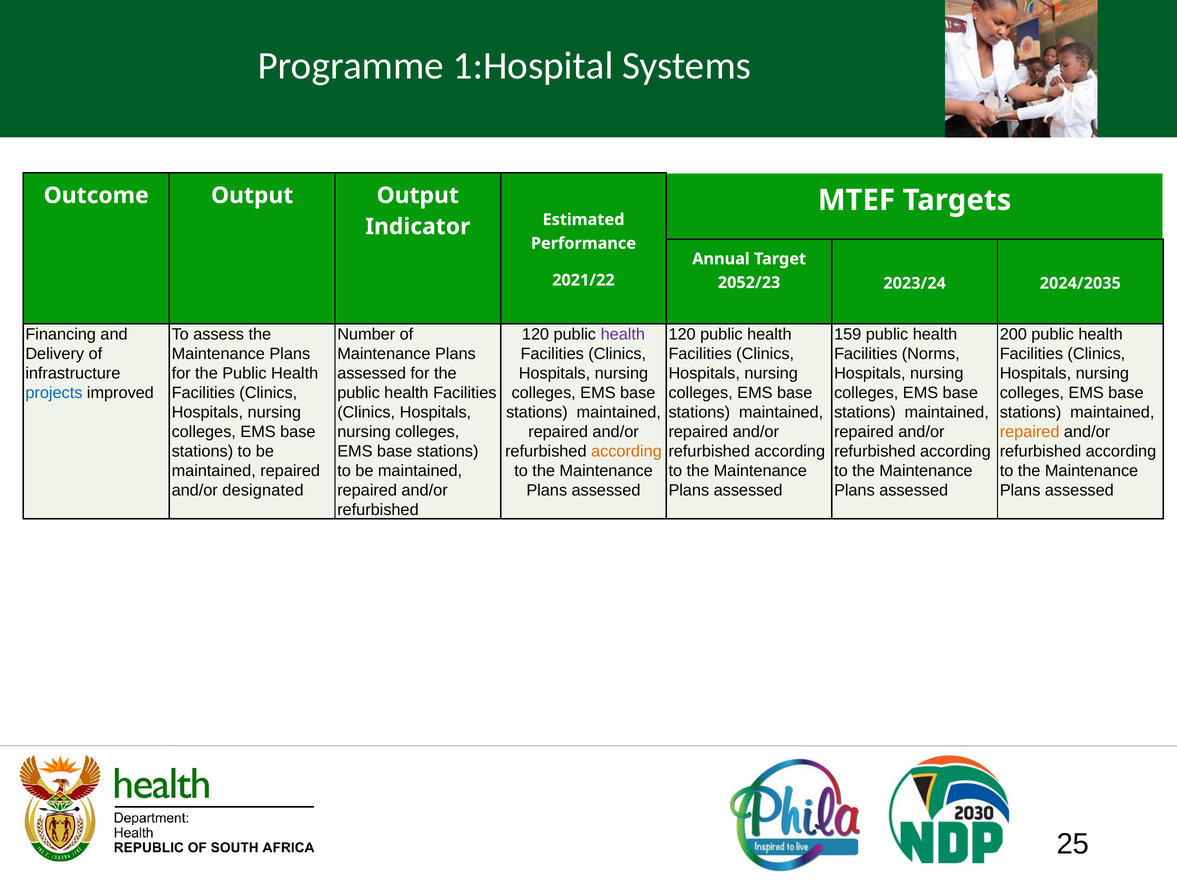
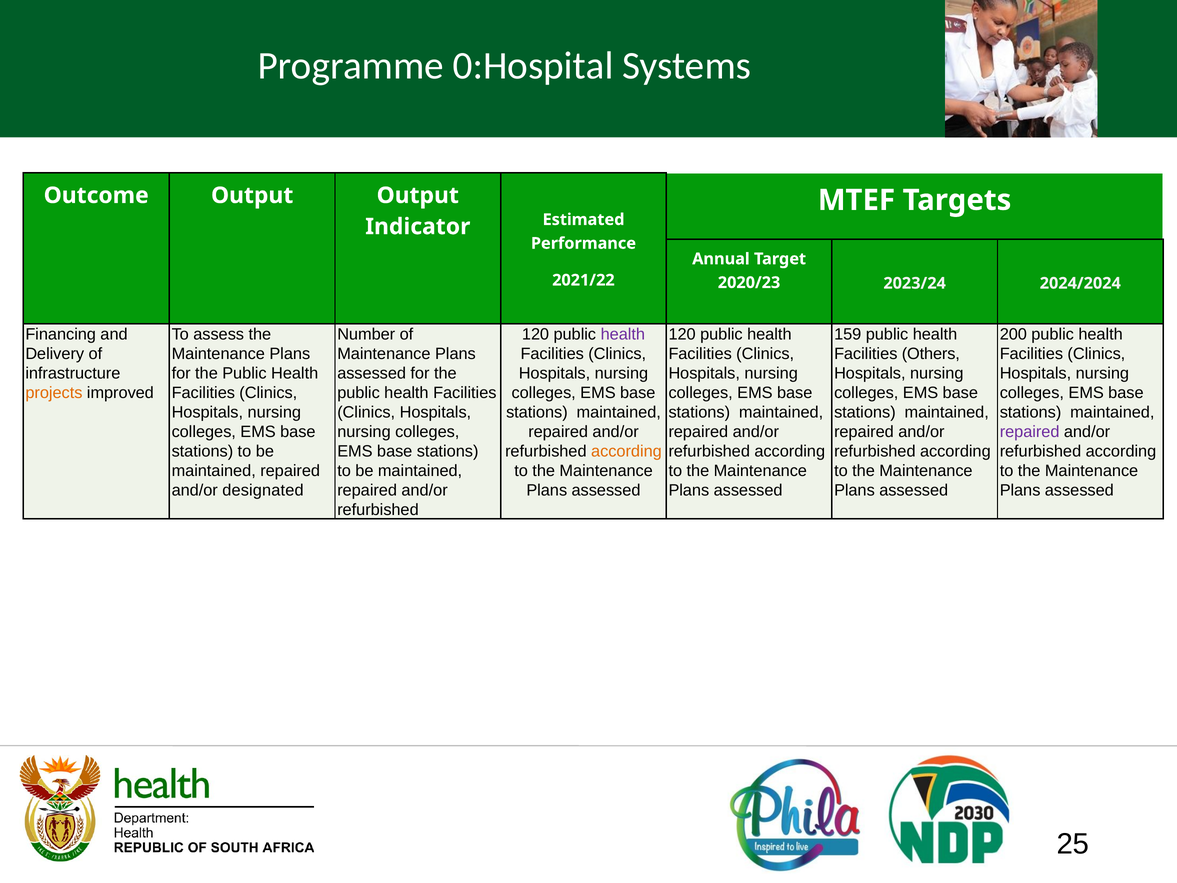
1:Hospital: 1:Hospital -> 0:Hospital
2052/23: 2052/23 -> 2020/23
2024/2035: 2024/2035 -> 2024/2024
Norms: Norms -> Others
projects colour: blue -> orange
repaired at (1030, 432) colour: orange -> purple
